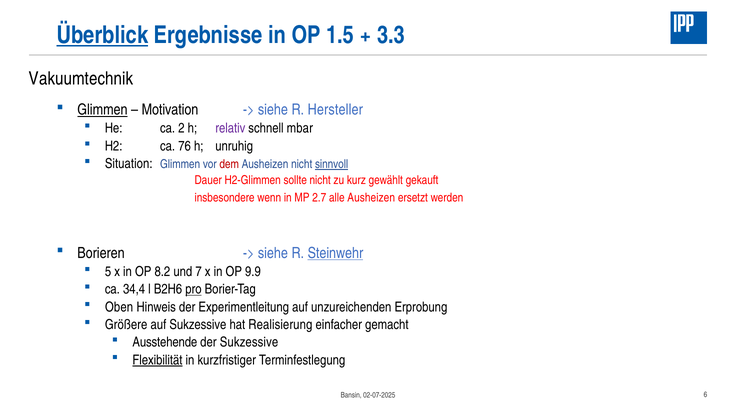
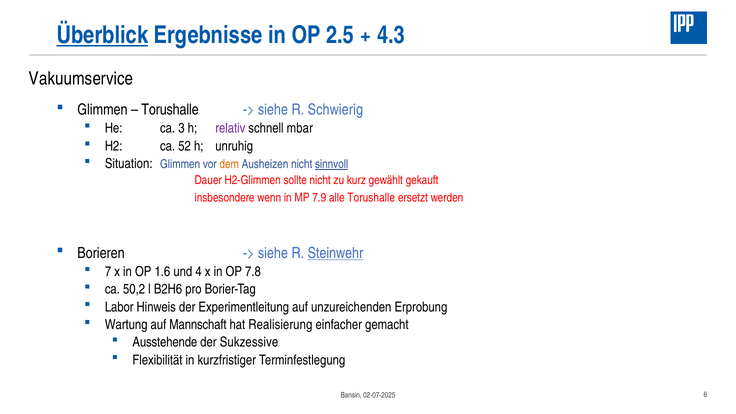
1.5: 1.5 -> 2.5
3.3: 3.3 -> 4.3
Vakuumtechnik: Vakuumtechnik -> Vakuumservice
Glimmen at (102, 110) underline: present -> none
Motivation at (170, 110): Motivation -> Torushalle
Hersteller: Hersteller -> Schwierig
2: 2 -> 3
76: 76 -> 52
dem colour: red -> orange
2.7: 2.7 -> 7.9
alle Ausheizen: Ausheizen -> Torushalle
5: 5 -> 7
8.2: 8.2 -> 1.6
7: 7 -> 4
9.9: 9.9 -> 7.8
34,4: 34,4 -> 50,2
pro underline: present -> none
Oben: Oben -> Labor
Größere: Größere -> Wartung
auf Sukzessive: Sukzessive -> Mannschaft
Flexibilität underline: present -> none
